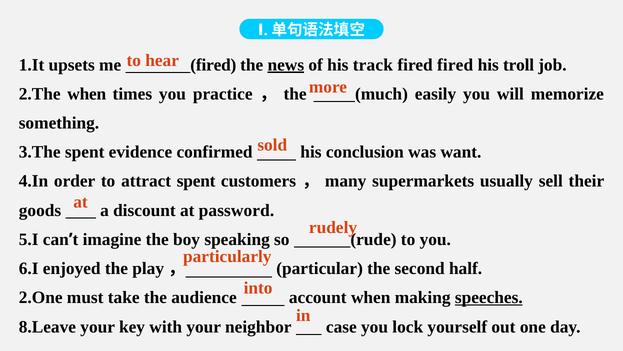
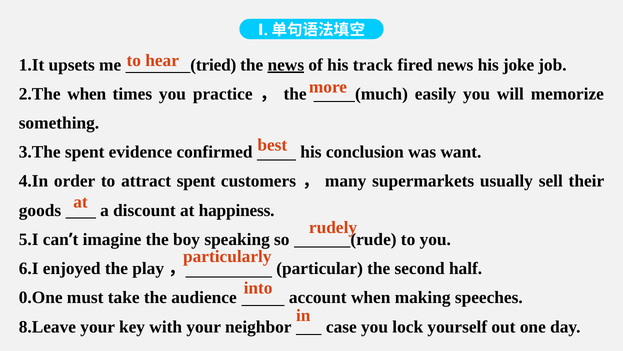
me fired: fired -> tried
fired fired: fired -> news
troll: troll -> joke
sold: sold -> best
password: password -> happiness
2.One: 2.One -> 0.One
speeches underline: present -> none
